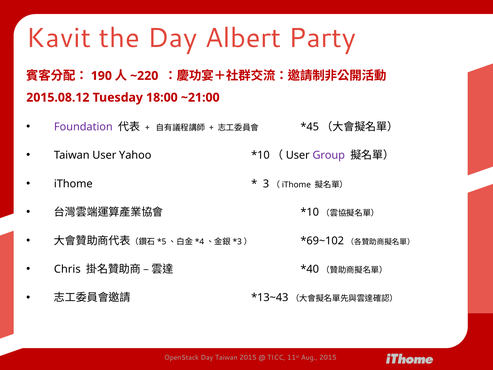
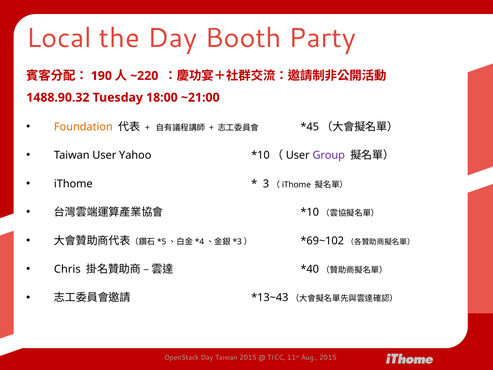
Kavit: Kavit -> Local
Albert: Albert -> Booth
2015.08.12: 2015.08.12 -> 1488.90.32
Foundation colour: purple -> orange
